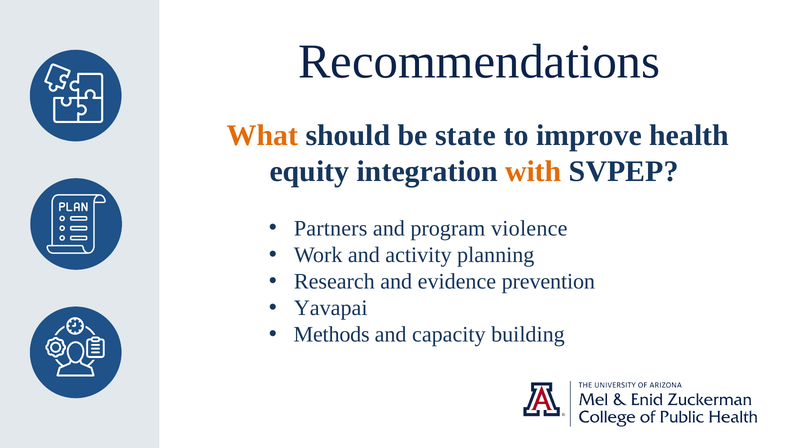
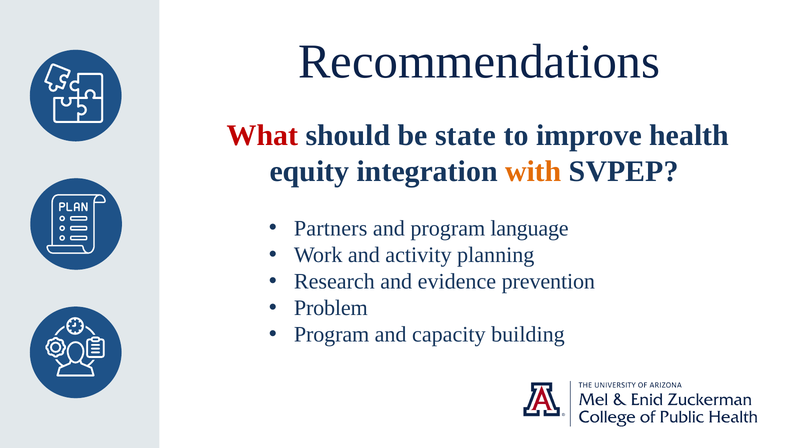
What colour: orange -> red
violence: violence -> language
Yavapai: Yavapai -> Problem
Methods at (332, 335): Methods -> Program
